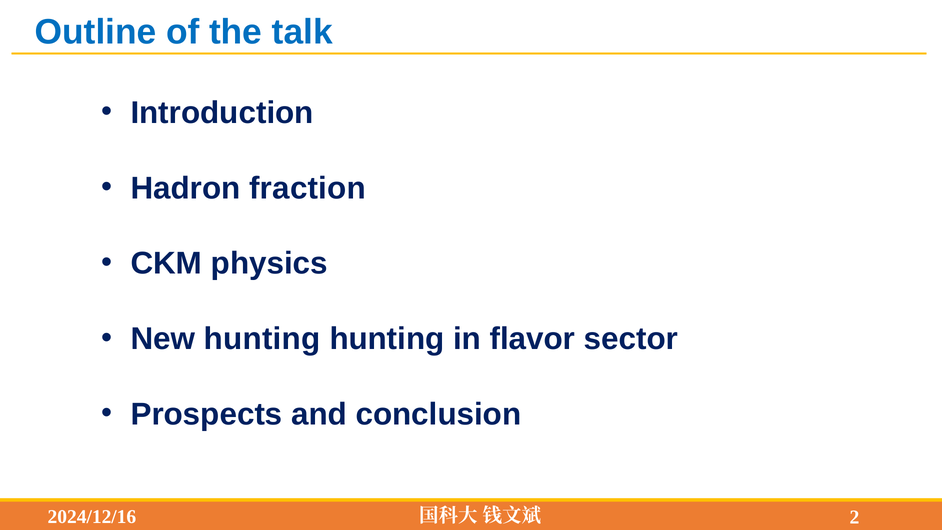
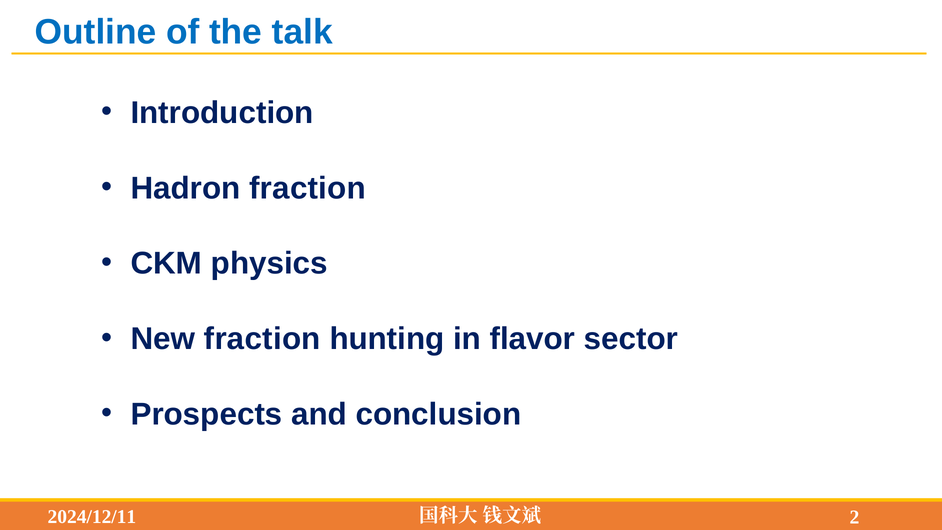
New hunting: hunting -> fraction
2024/12/16: 2024/12/16 -> 2024/12/11
